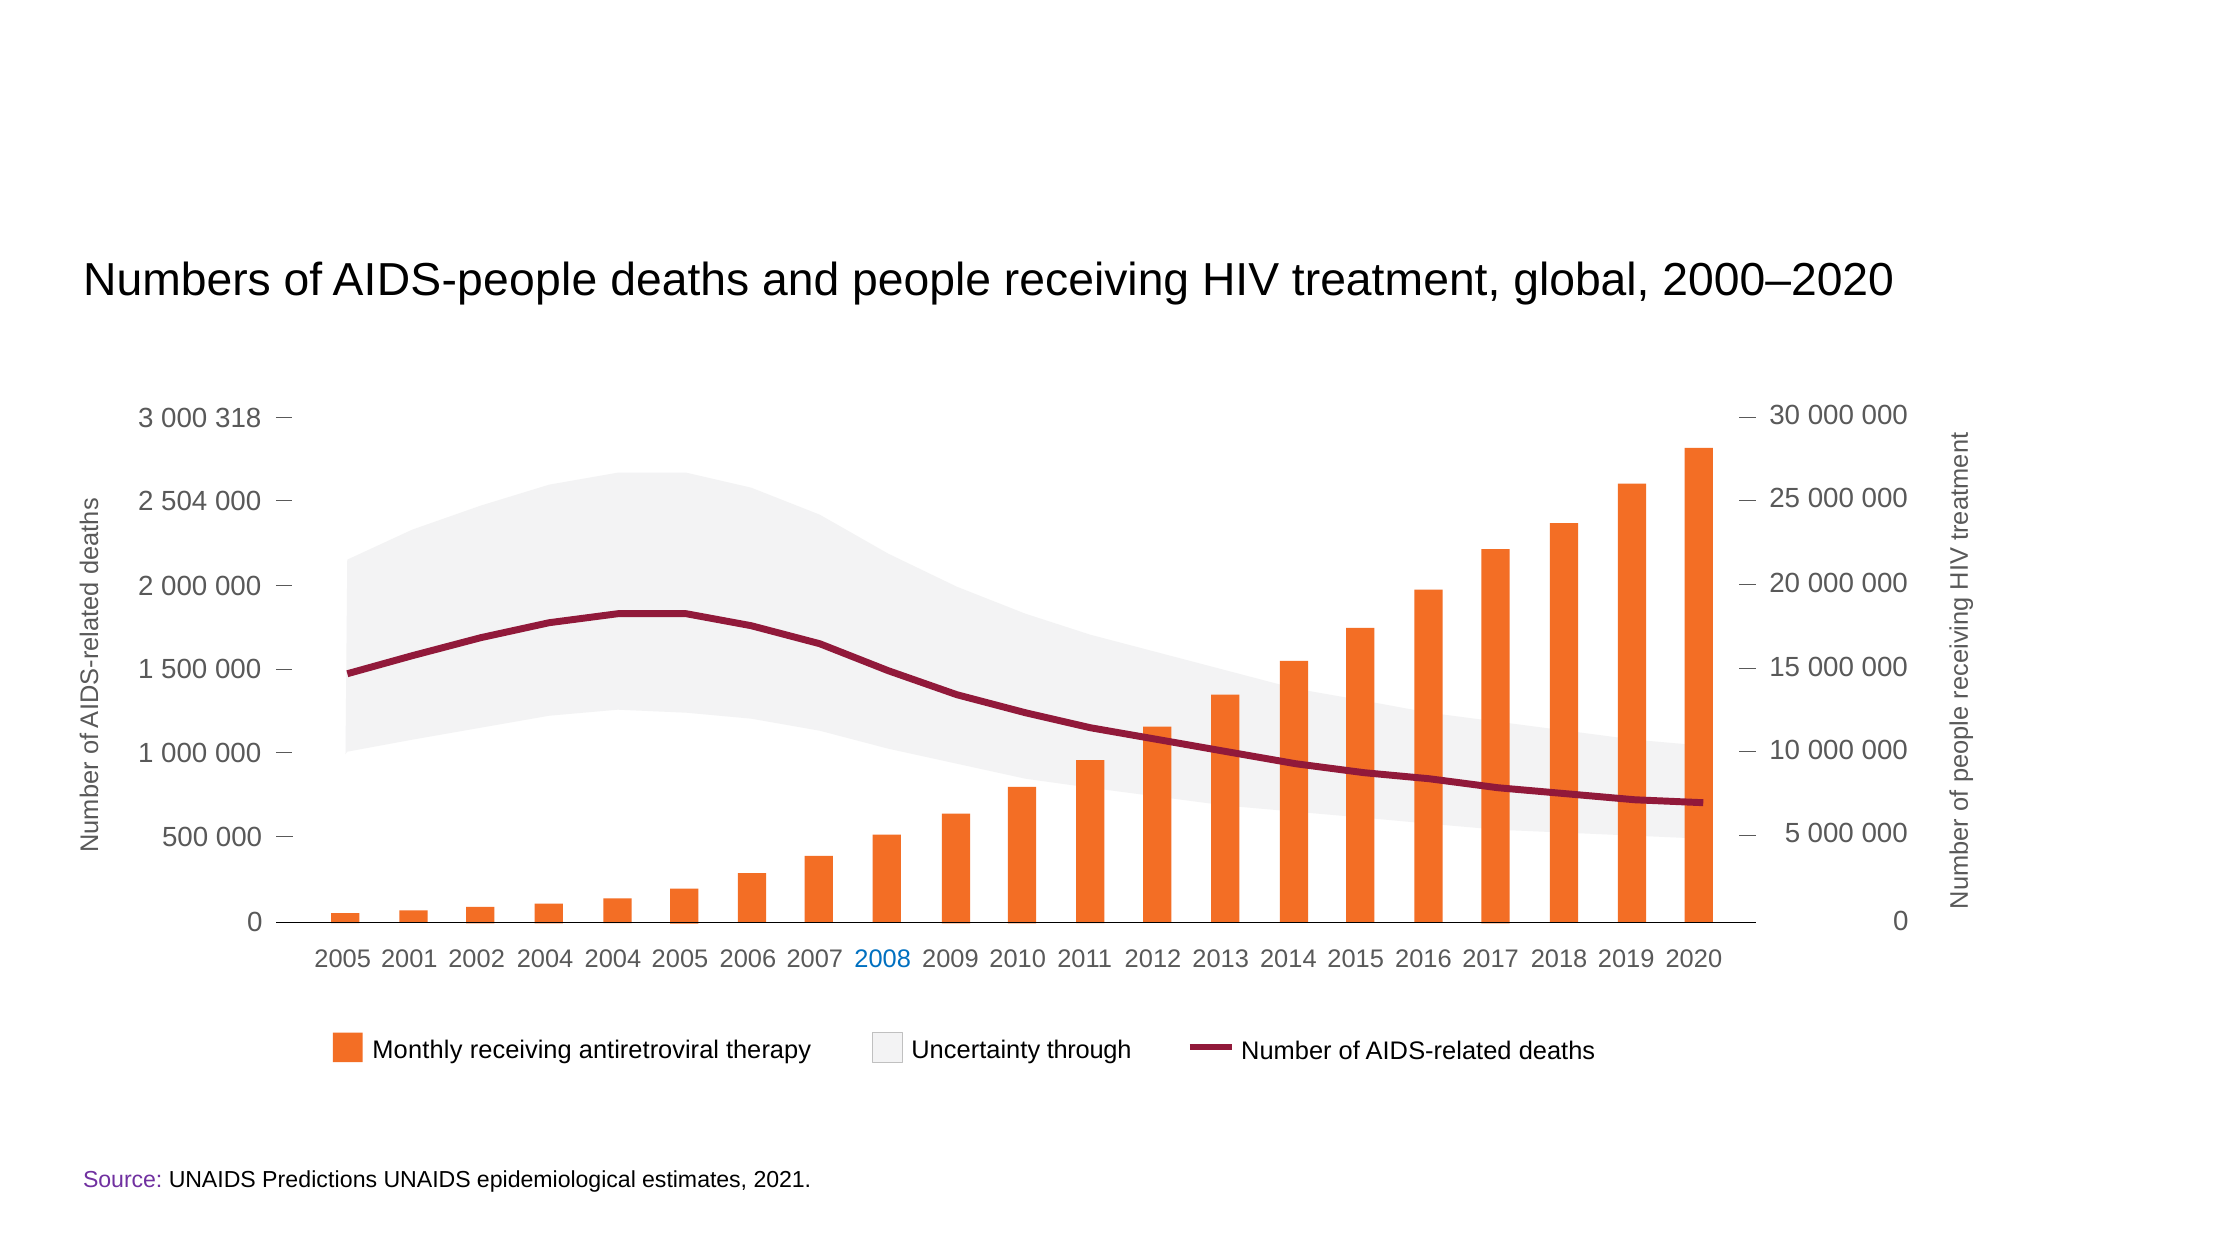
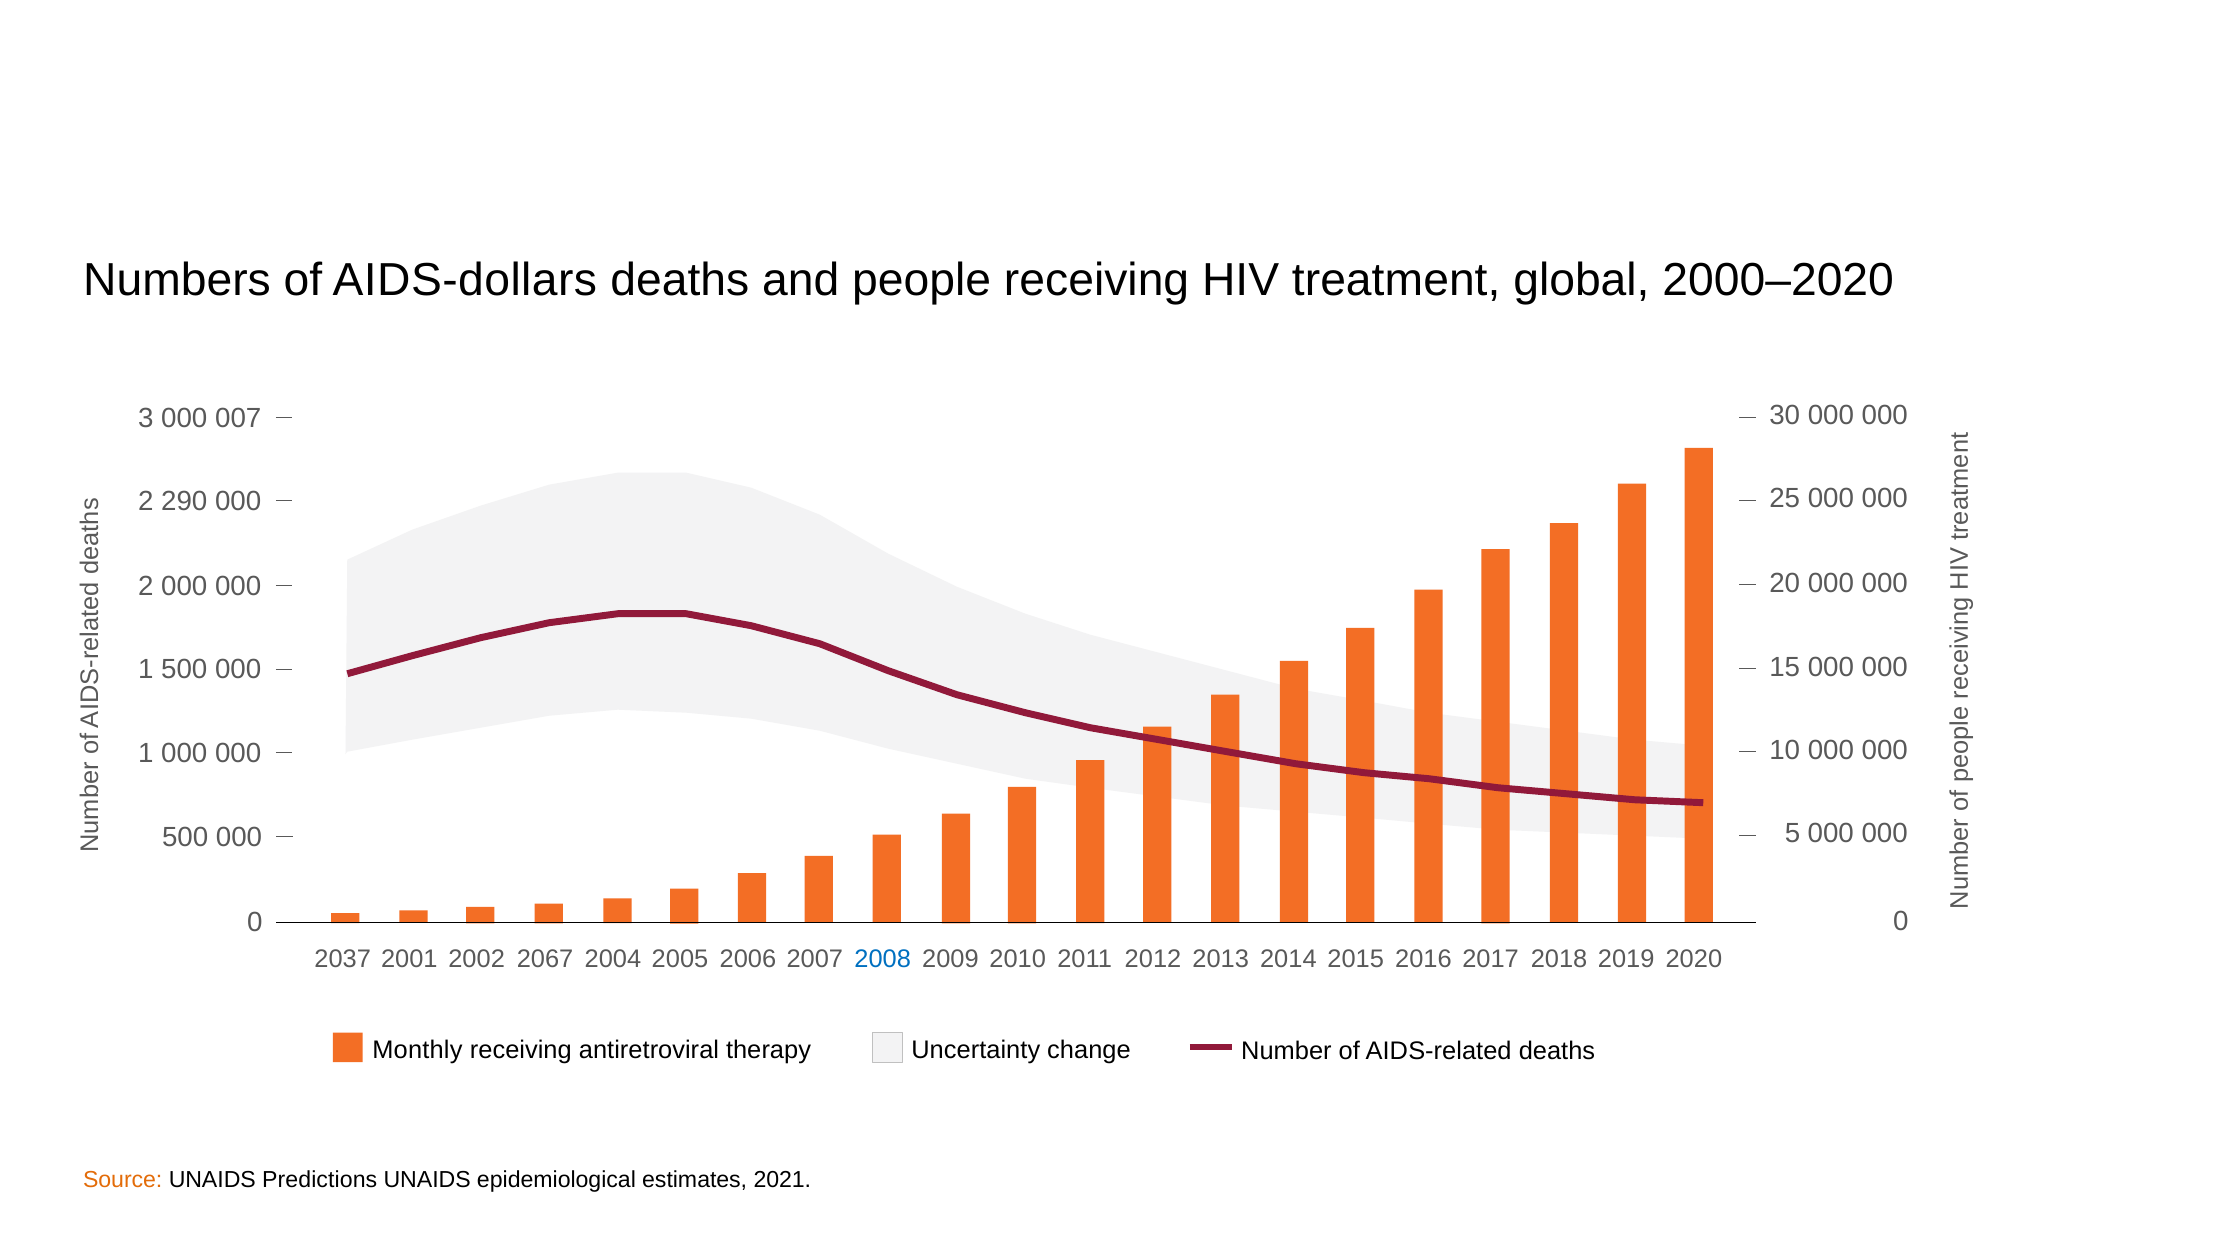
AIDS-people: AIDS-people -> AIDS-dollars
318: 318 -> 007
504: 504 -> 290
2005 at (343, 959): 2005 -> 2037
2002 2004: 2004 -> 2067
through: through -> change
Source colour: purple -> orange
